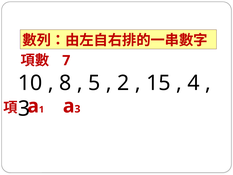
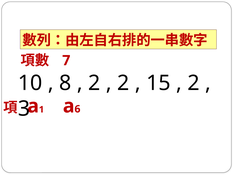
5 at (94, 83): 5 -> 2
4 at (194, 83): 4 -> 2
3 at (77, 109): 3 -> 6
